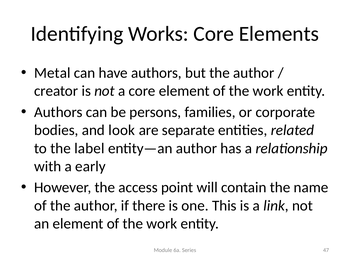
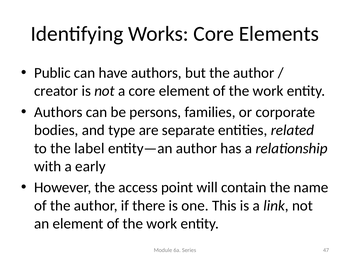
Metal: Metal -> Public
look: look -> type
